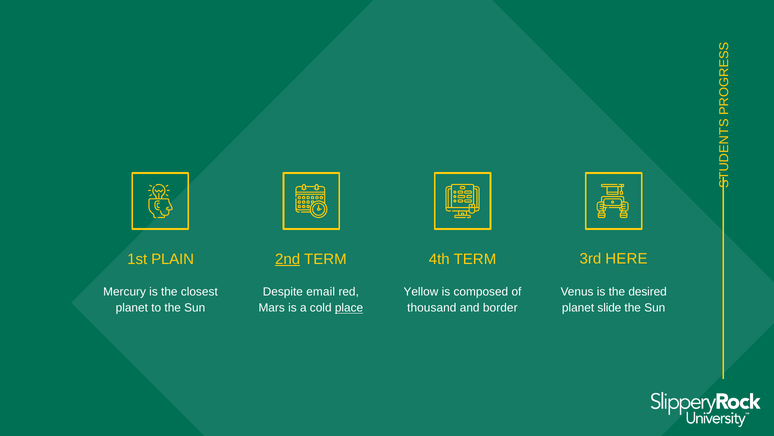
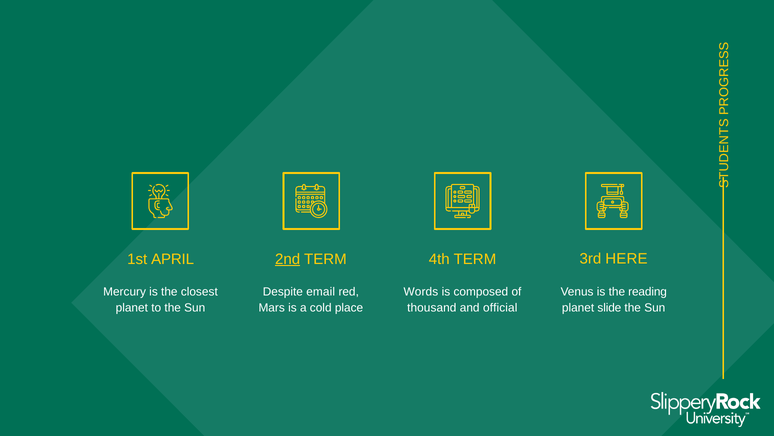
PLAIN: PLAIN -> APRIL
Yellow: Yellow -> Words
desired: desired -> reading
place underline: present -> none
border: border -> official
